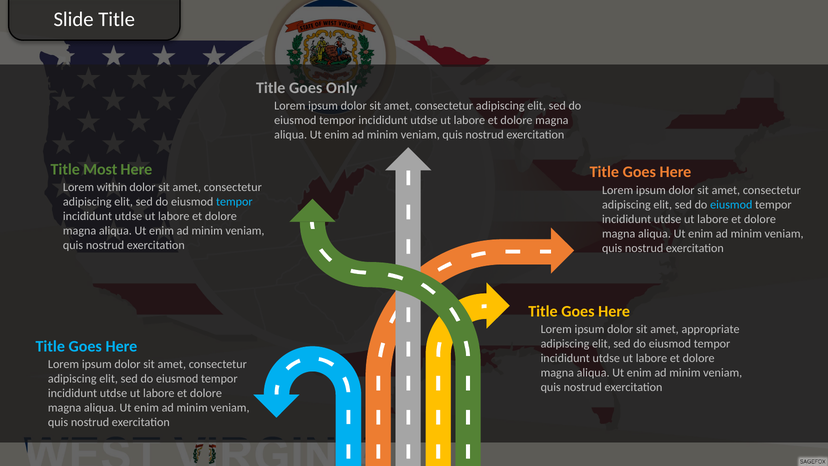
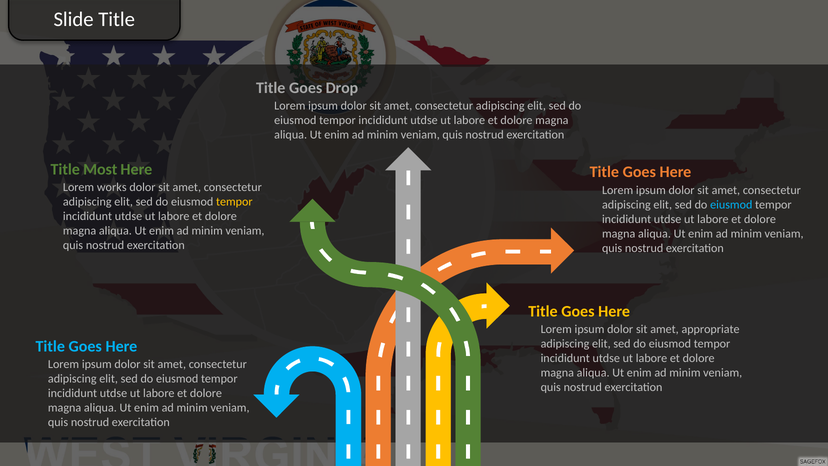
Only: Only -> Drop
within: within -> works
tempor at (234, 202) colour: light blue -> yellow
